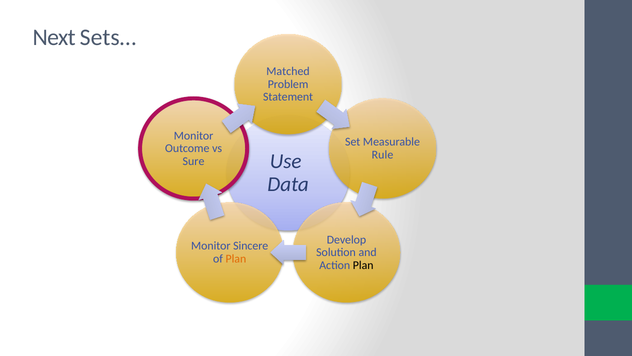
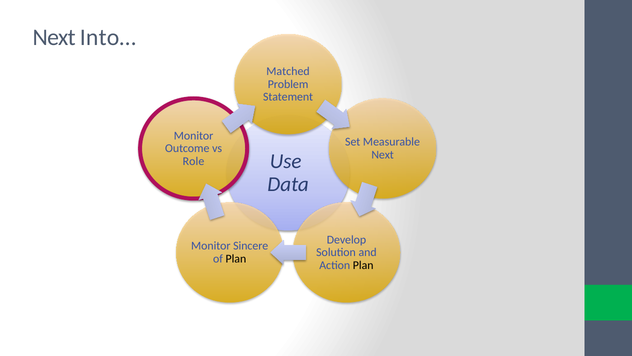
Sets…: Sets… -> Into…
Rule at (382, 155): Rule -> Next
Sure: Sure -> Role
Plan at (236, 258) colour: orange -> black
